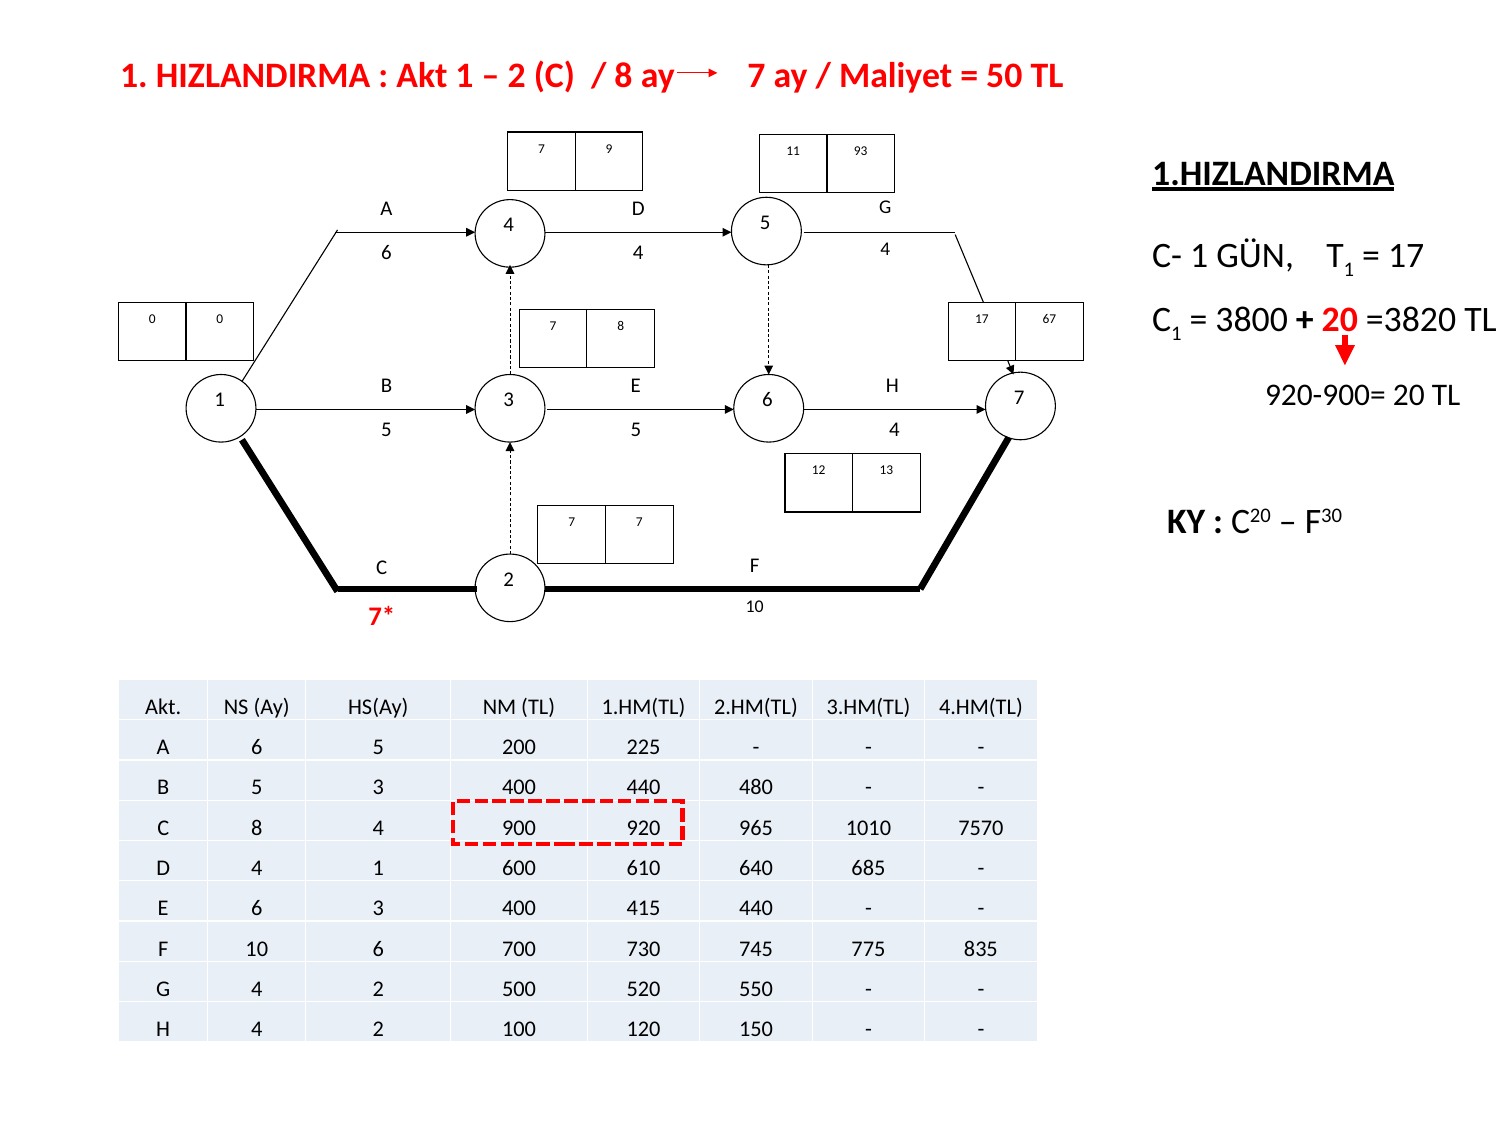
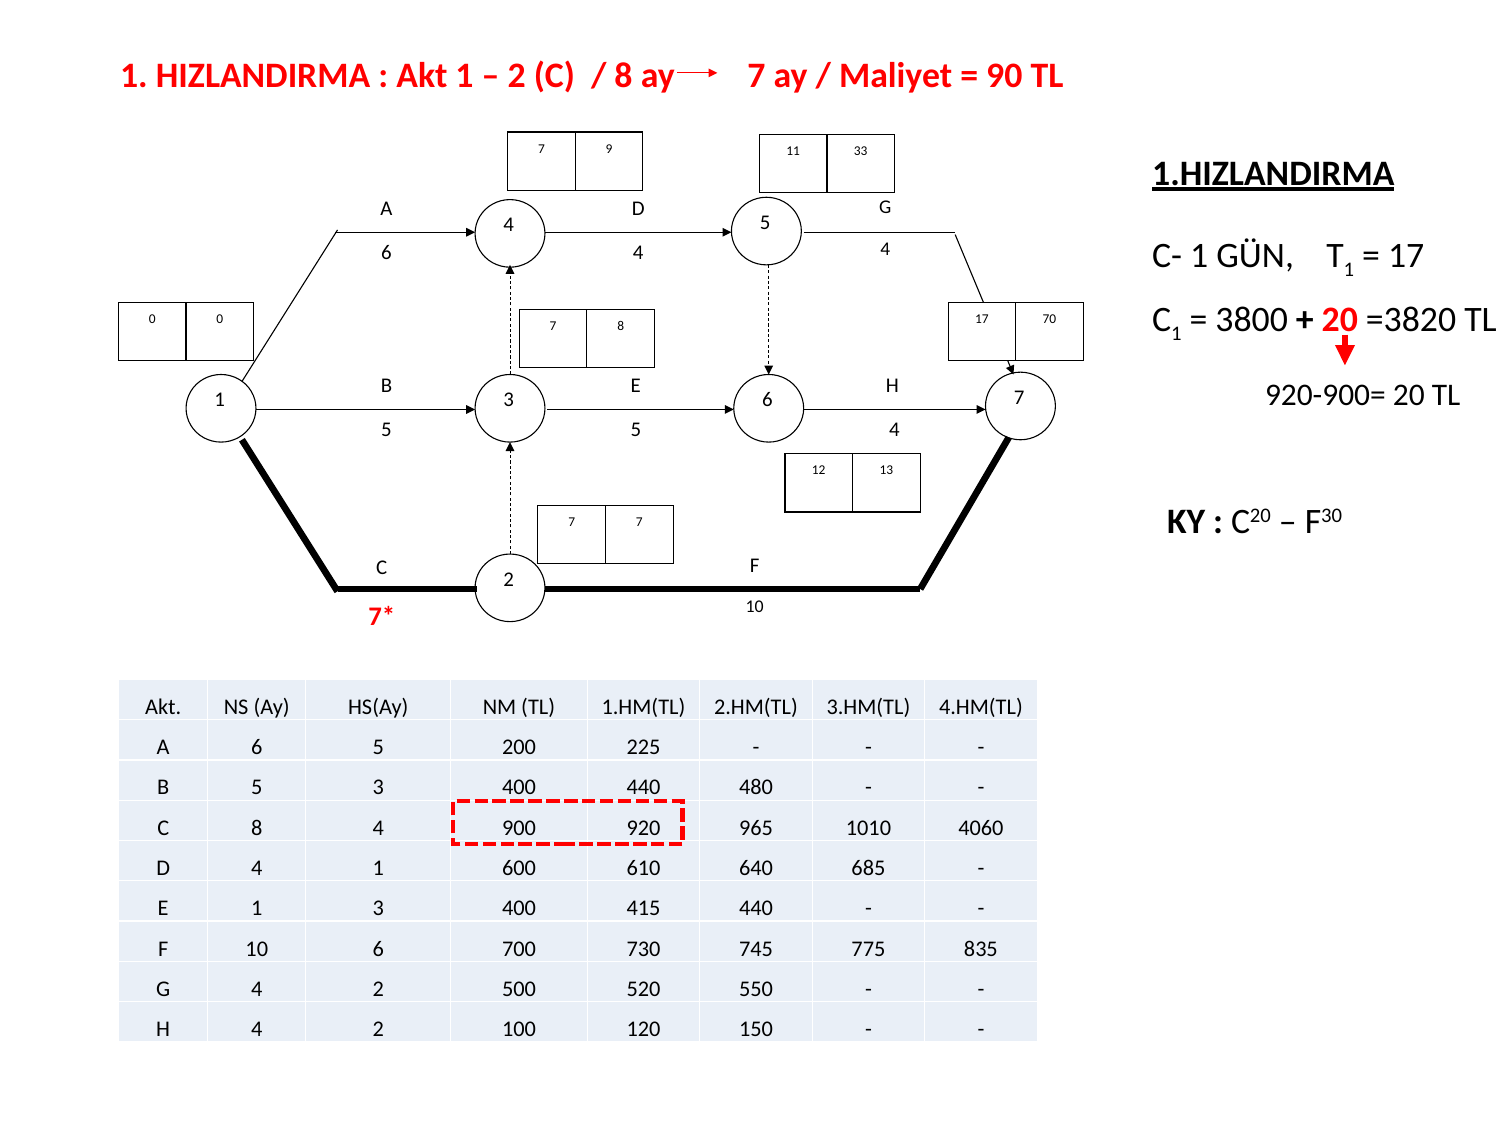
50: 50 -> 90
93: 93 -> 33
67: 67 -> 70
7570: 7570 -> 4060
E 6: 6 -> 1
